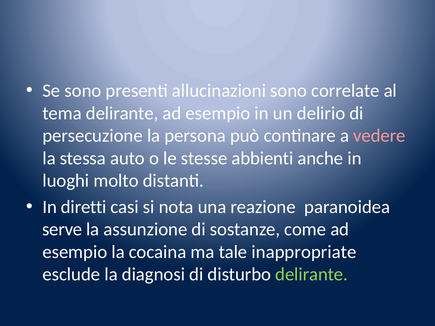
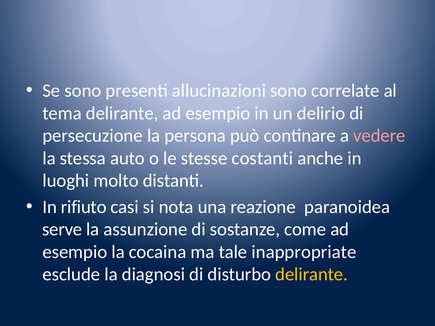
abbienti: abbienti -> costanti
diretti: diretti -> rifiuto
delirante at (312, 275) colour: light green -> yellow
